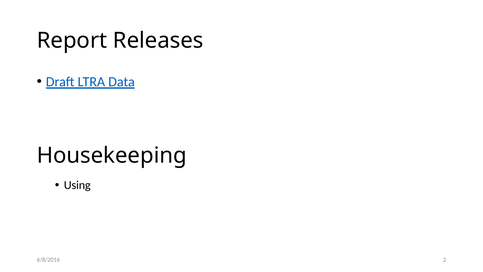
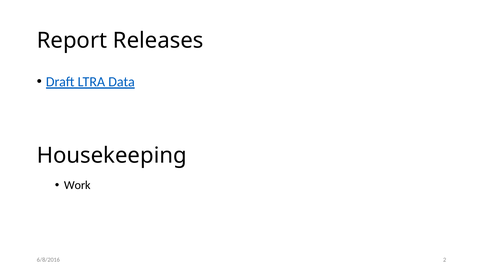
Using: Using -> Work
